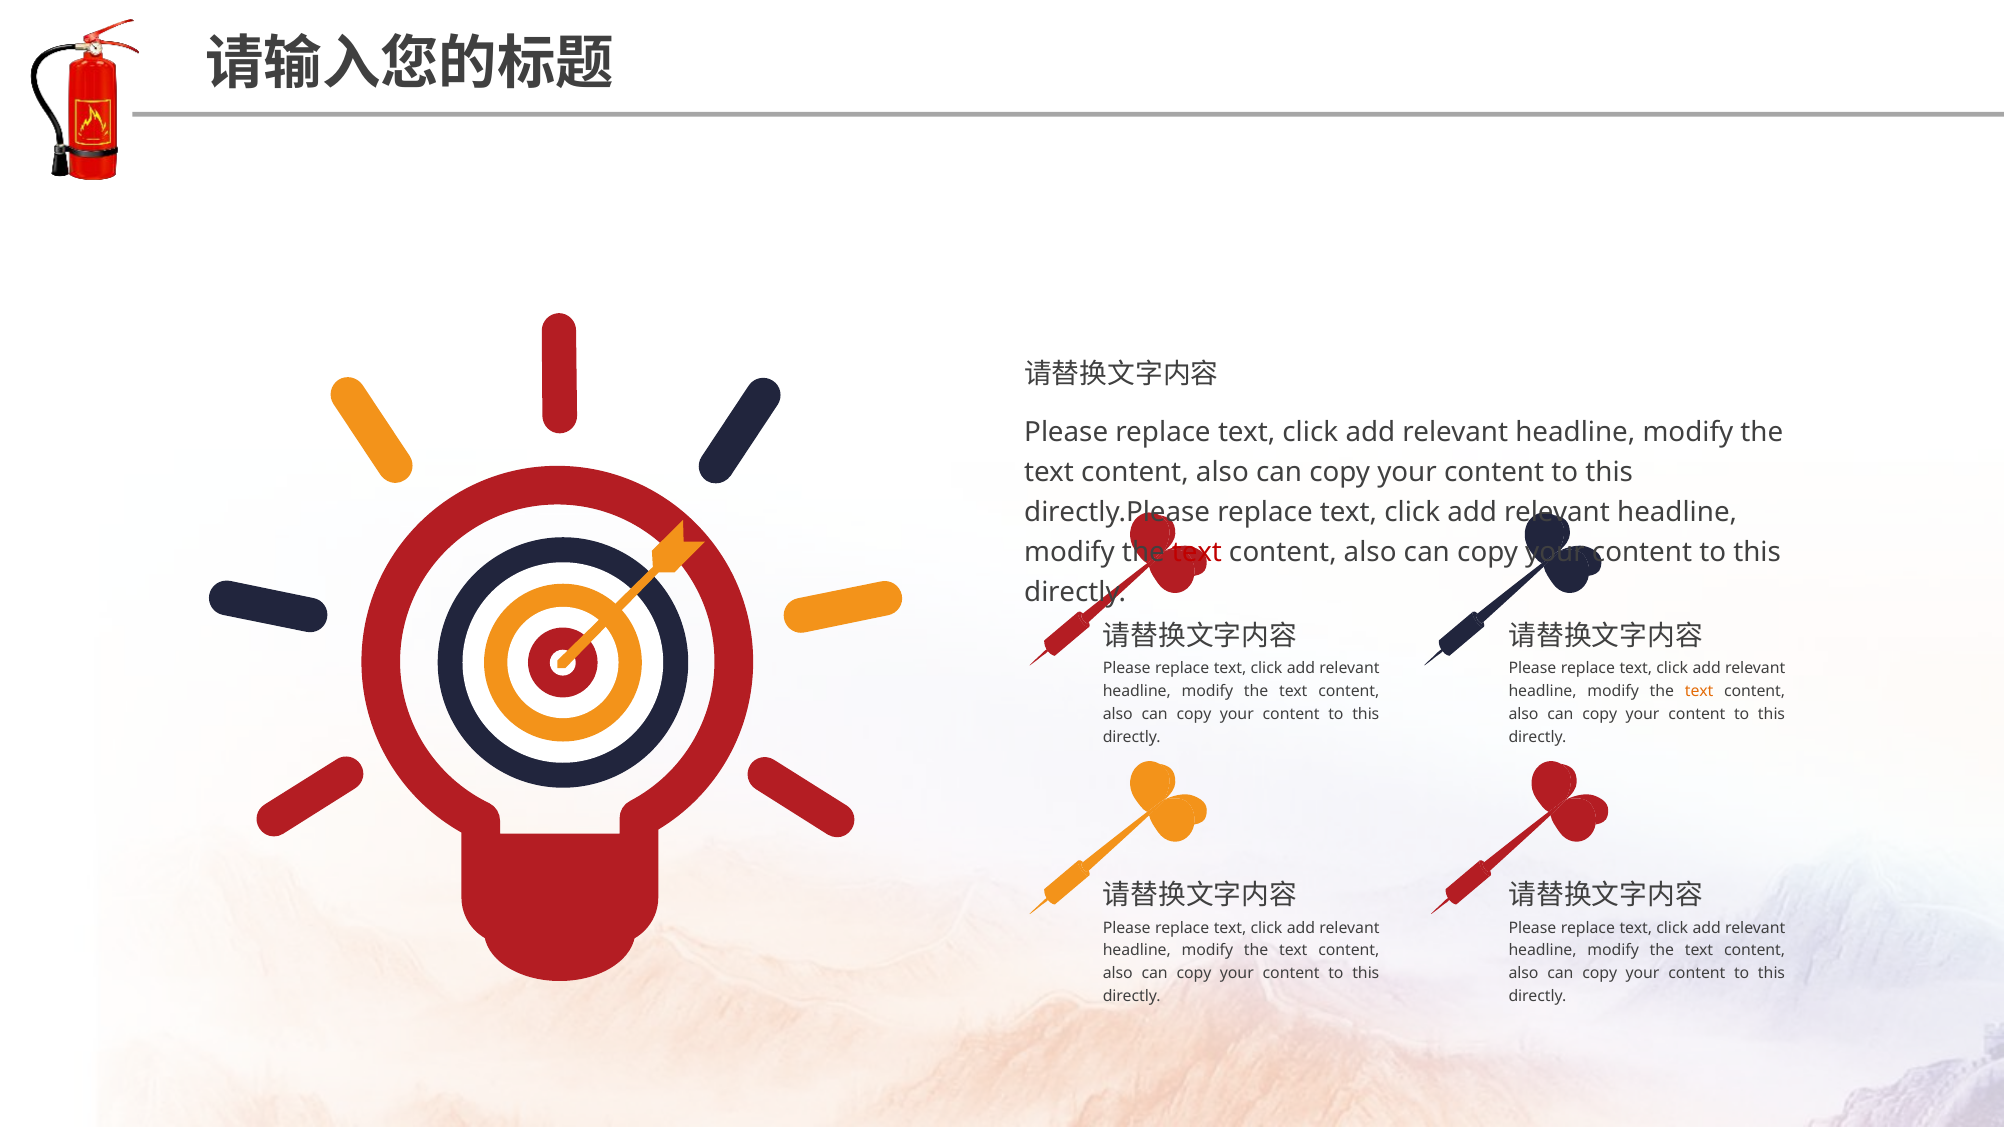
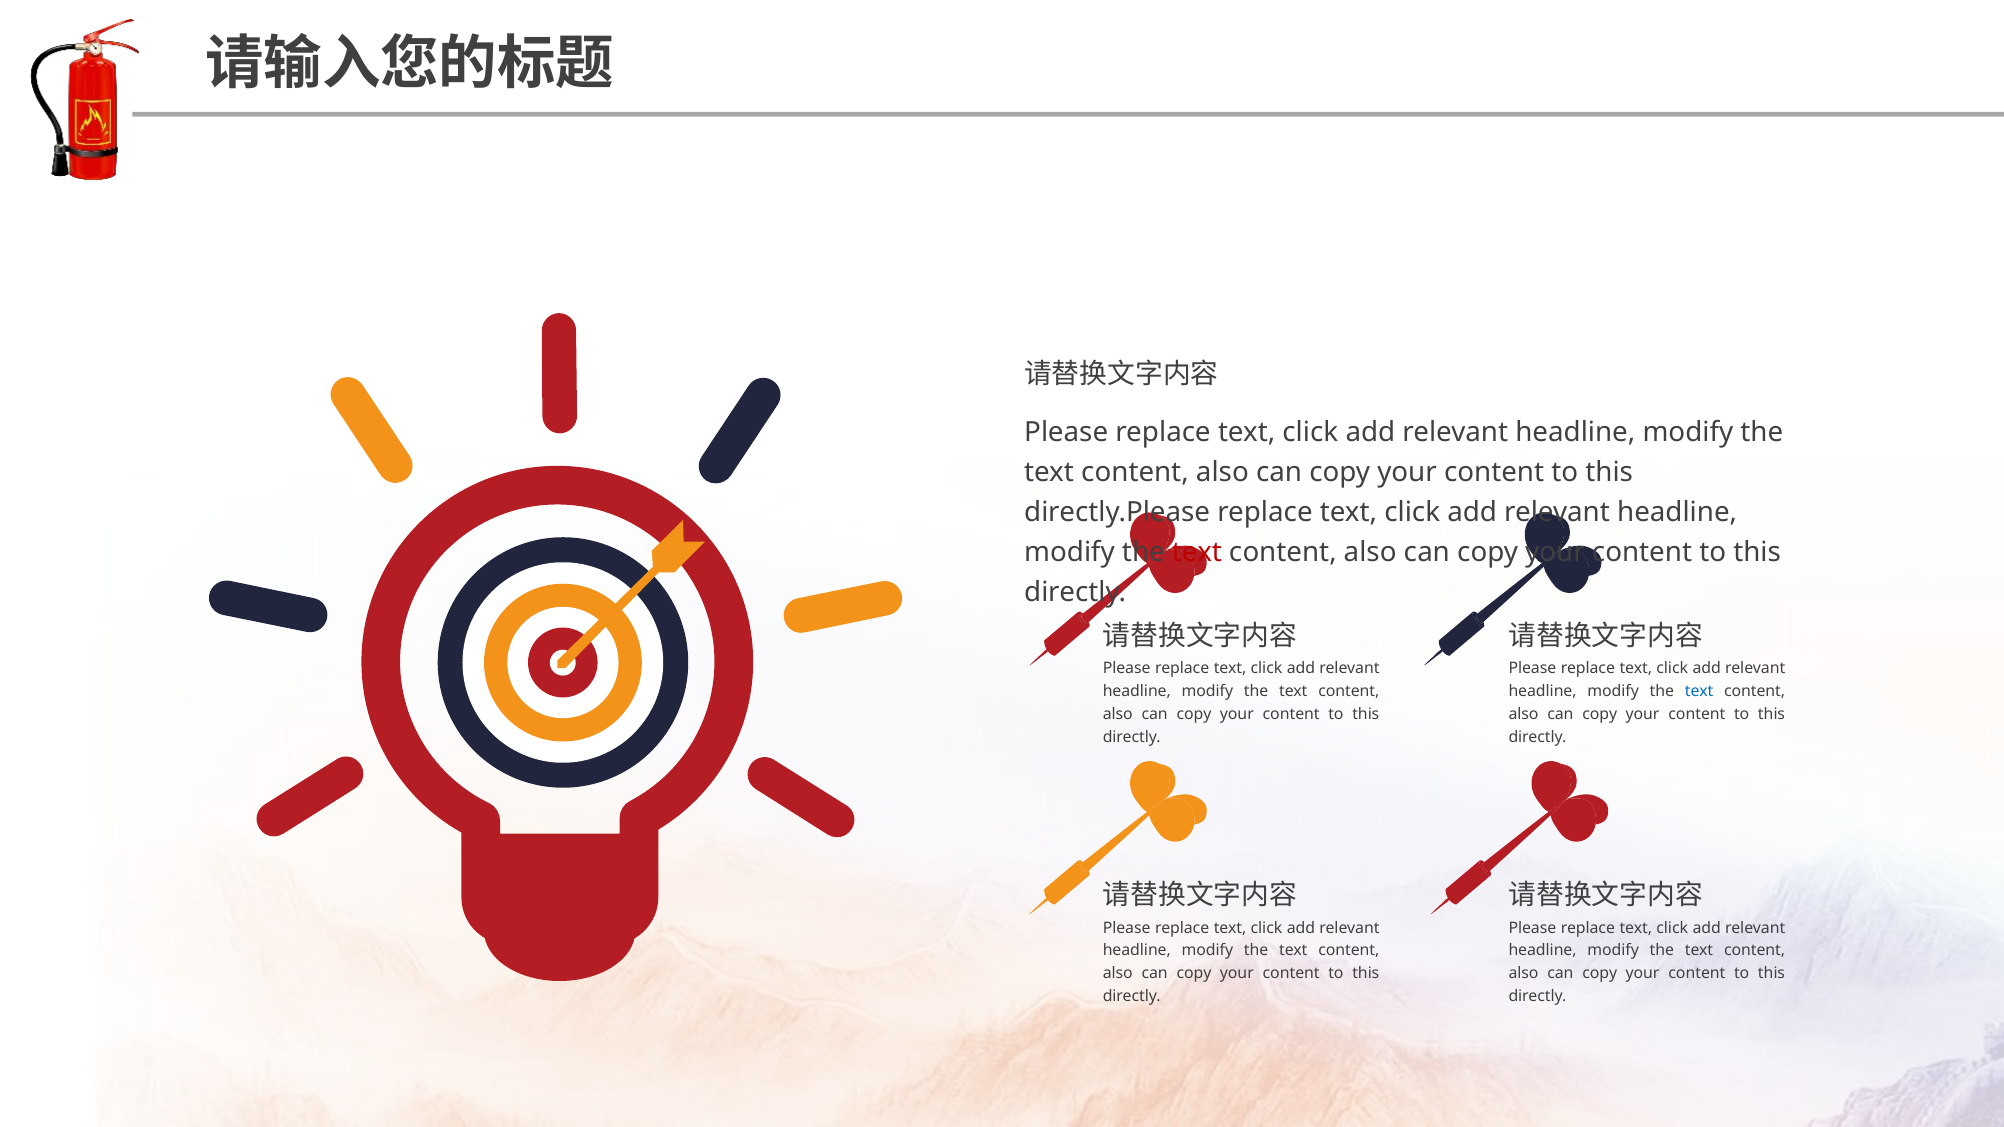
text at (1699, 692) colour: orange -> blue
